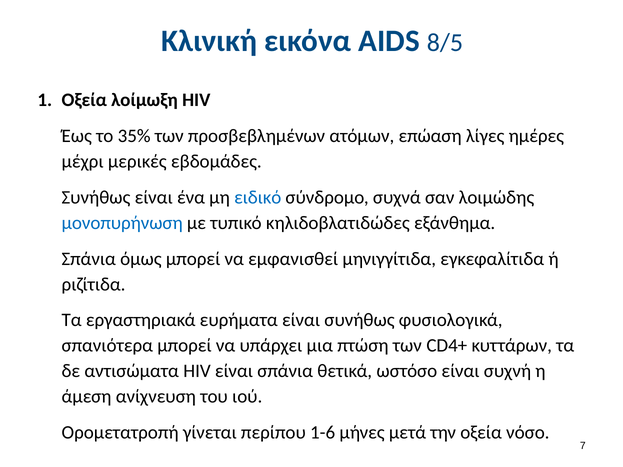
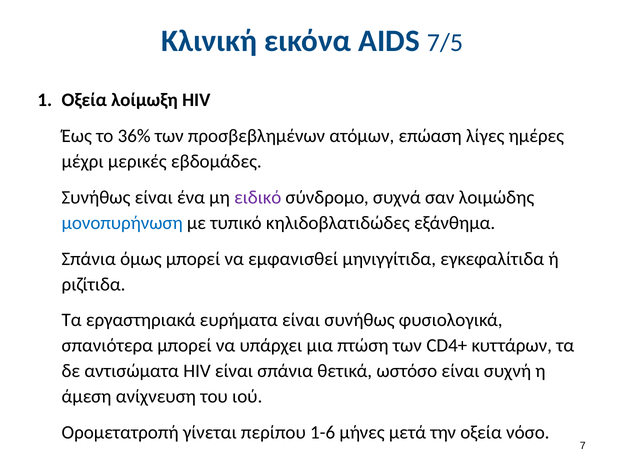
8/5: 8/5 -> 7/5
35%: 35% -> 36%
ειδικό colour: blue -> purple
